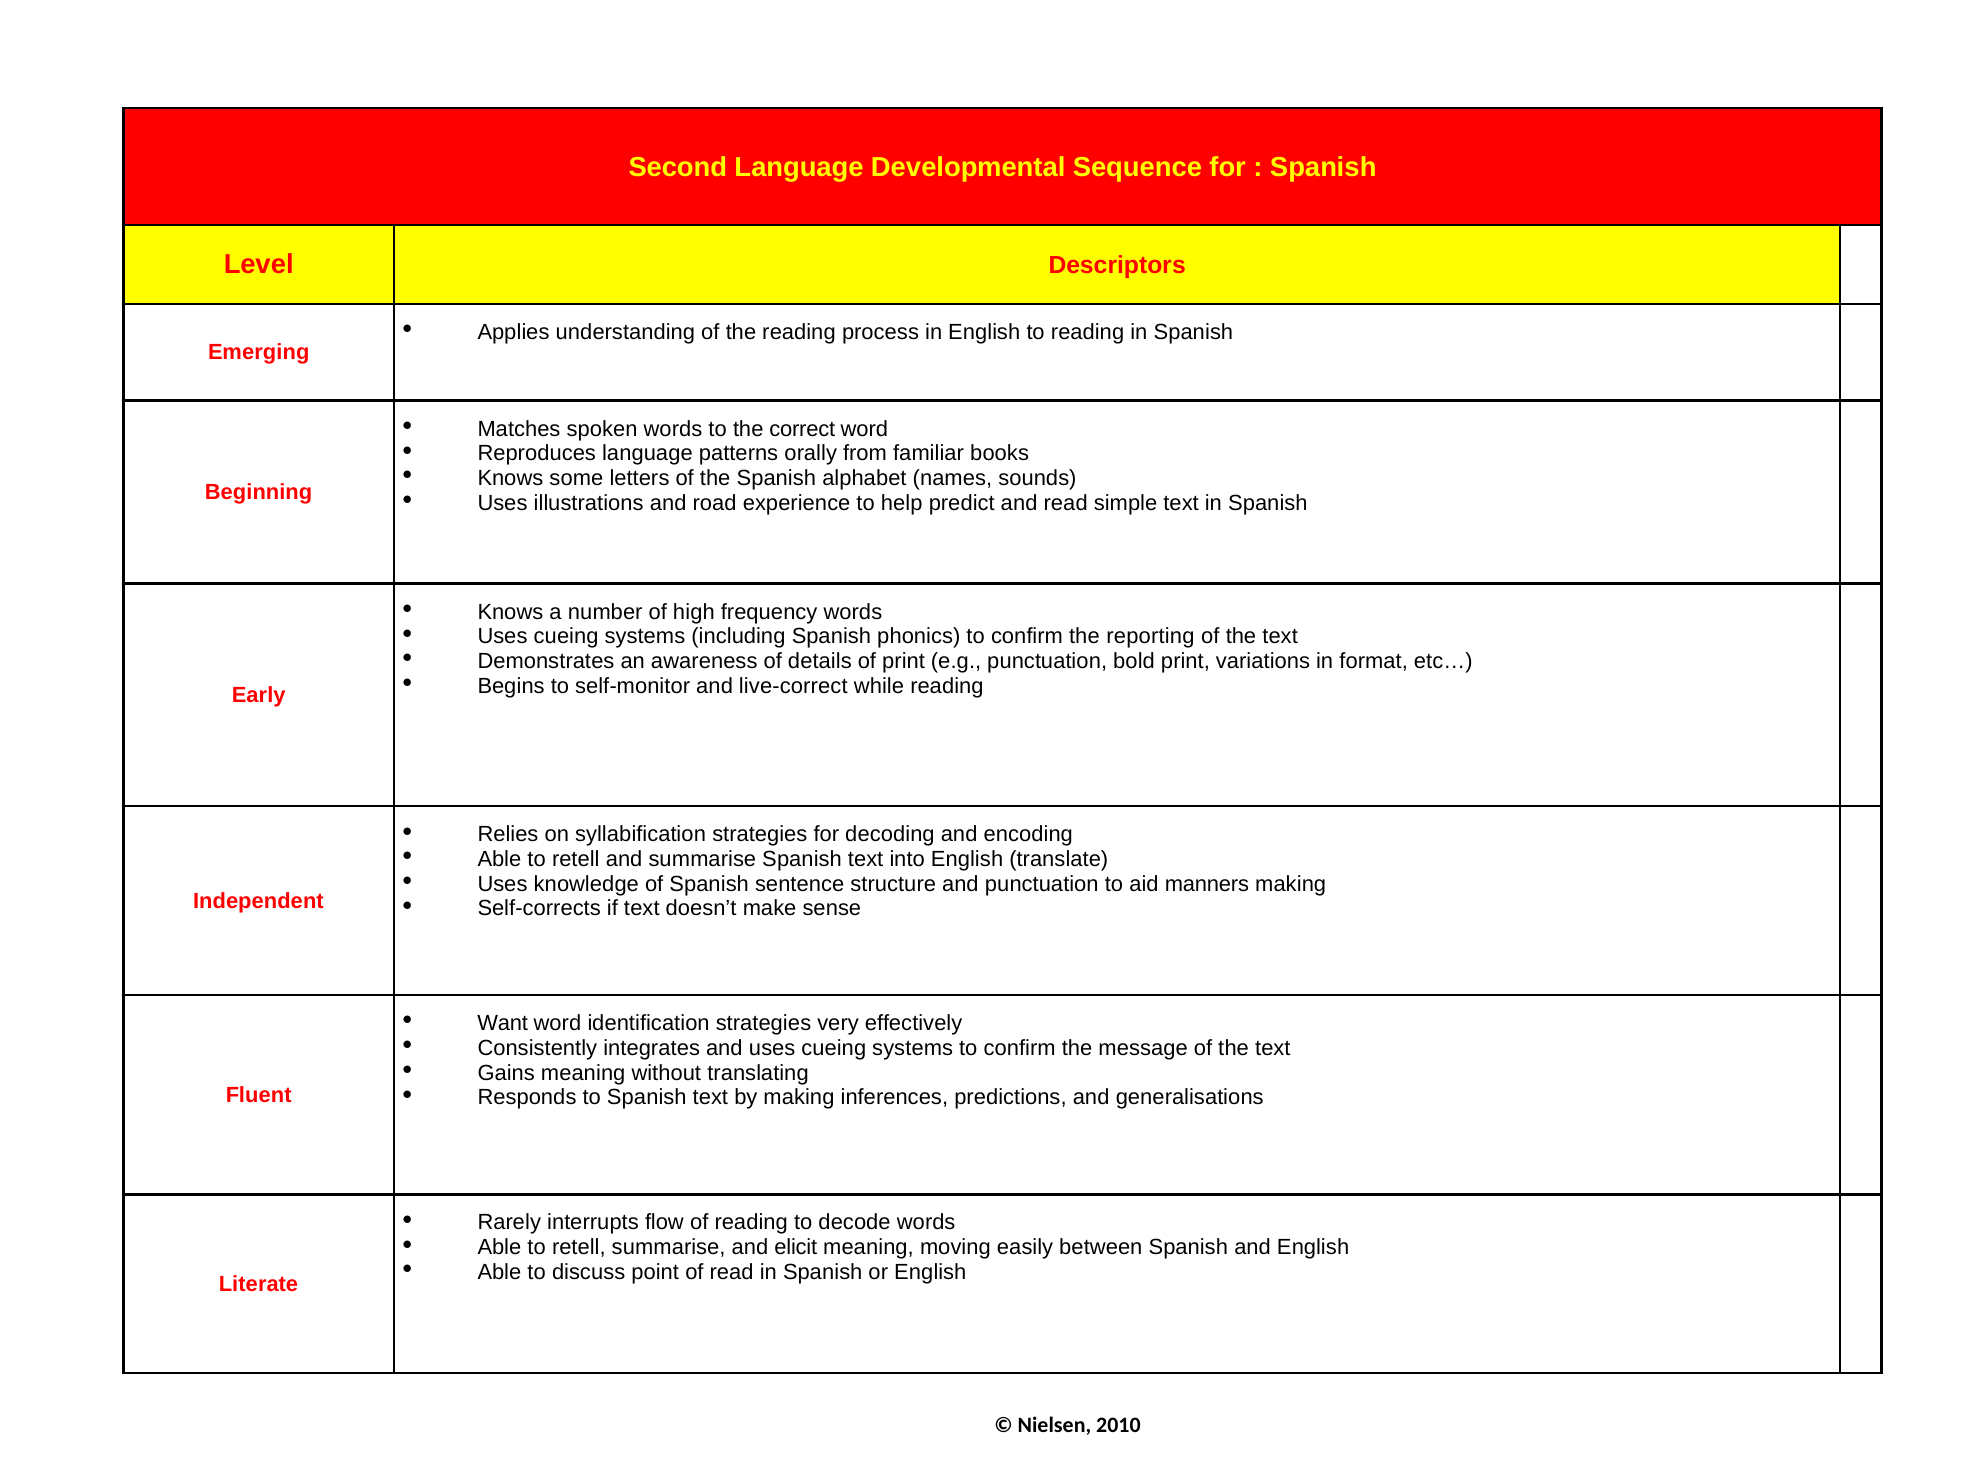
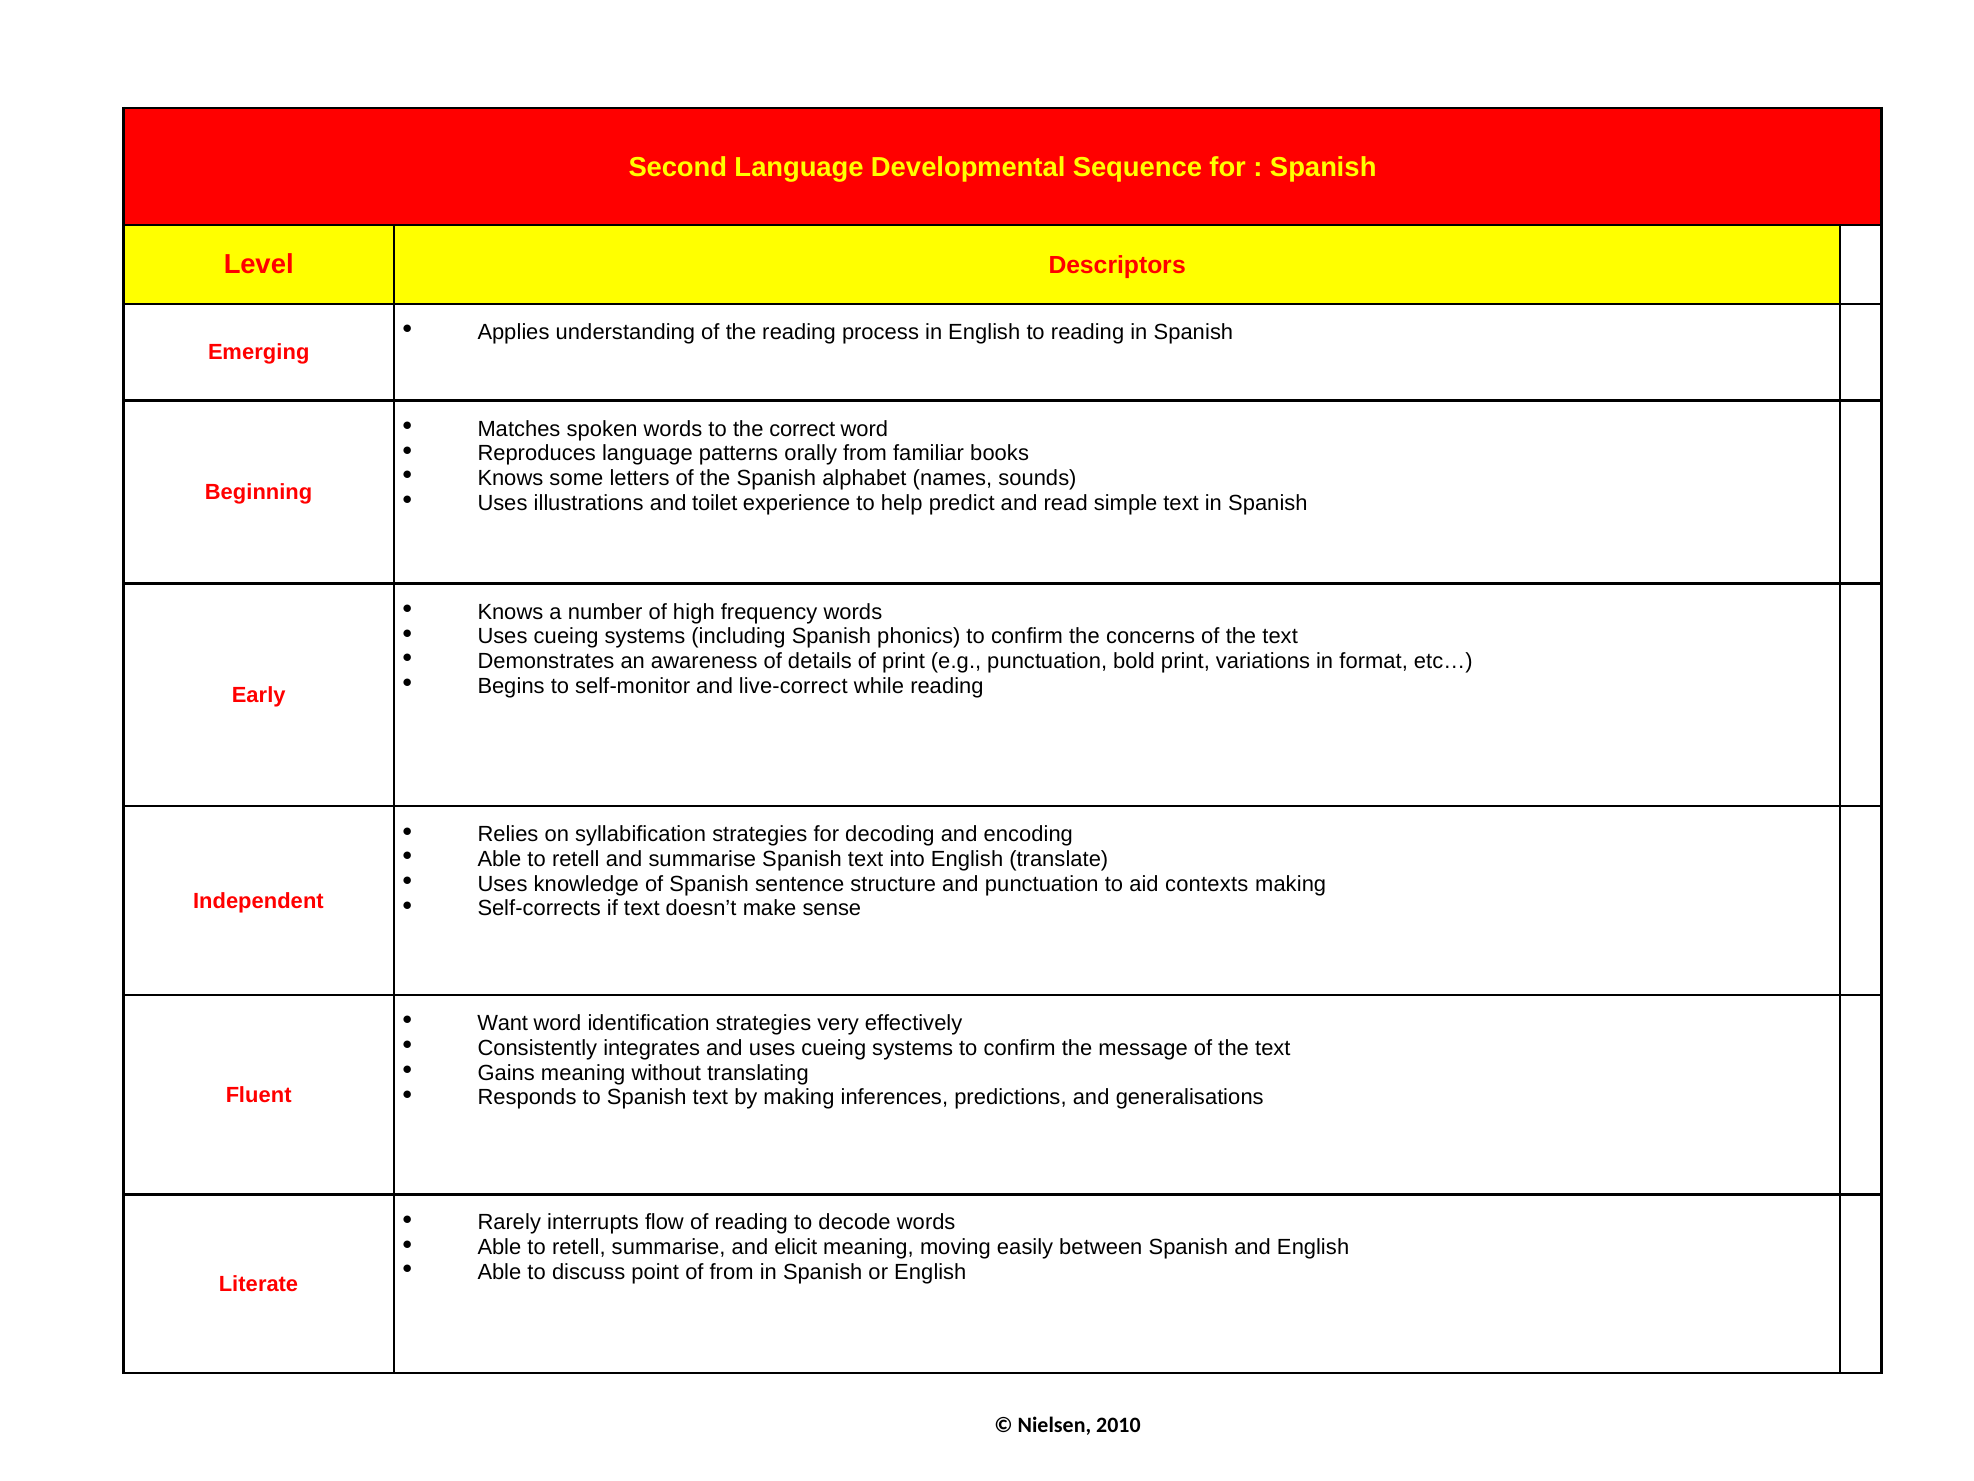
road: road -> toilet
reporting: reporting -> concerns
manners: manners -> contexts
of read: read -> from
